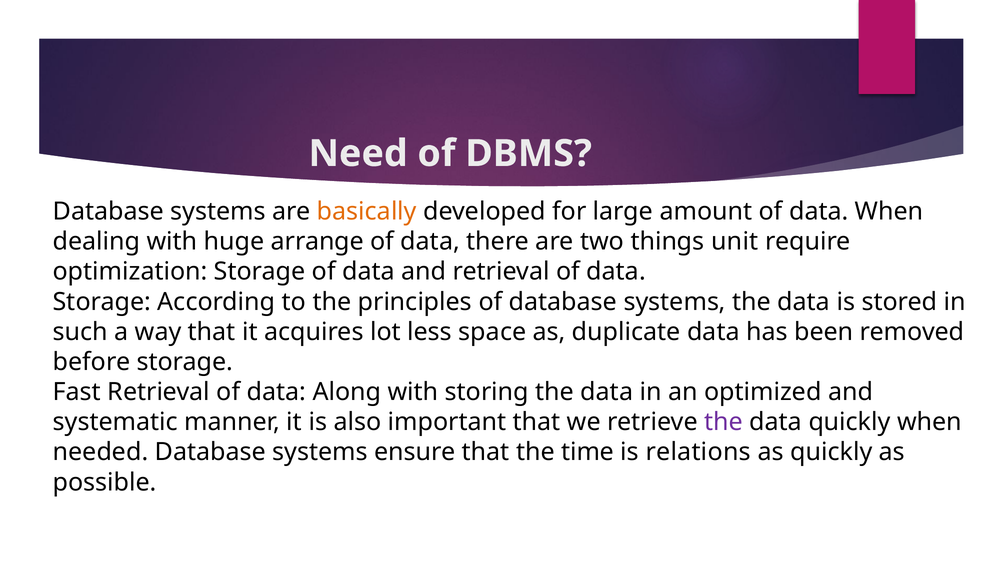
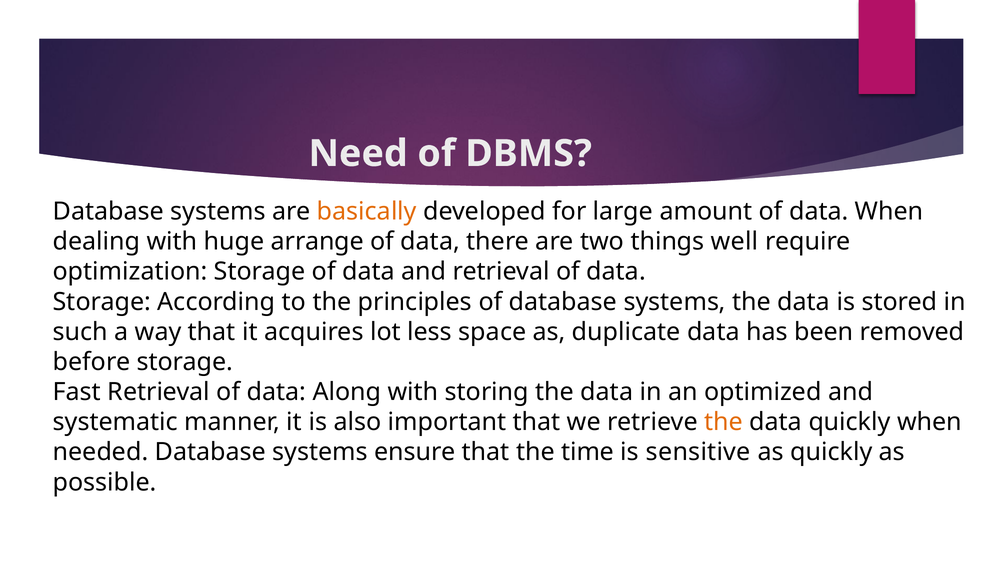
unit: unit -> well
the at (724, 422) colour: purple -> orange
relations: relations -> sensitive
